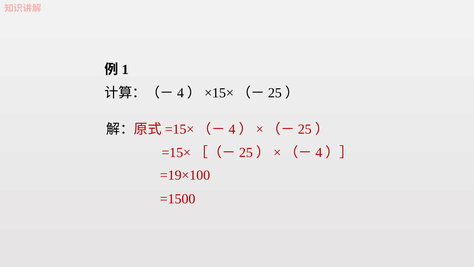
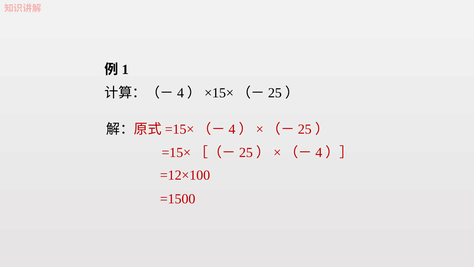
=19×100: =19×100 -> =12×100
